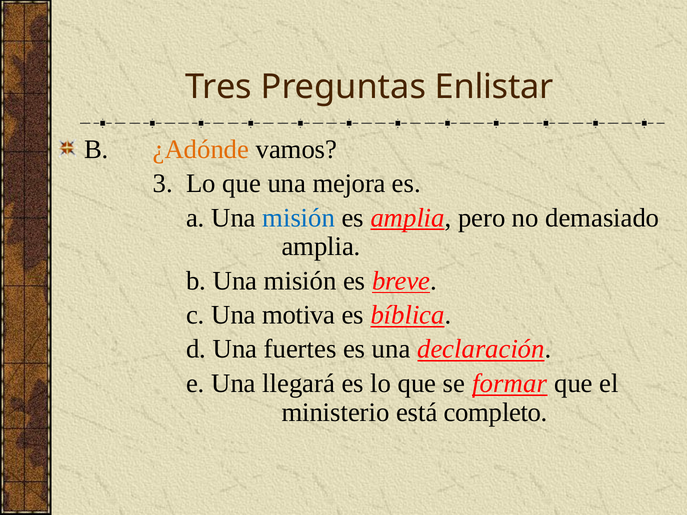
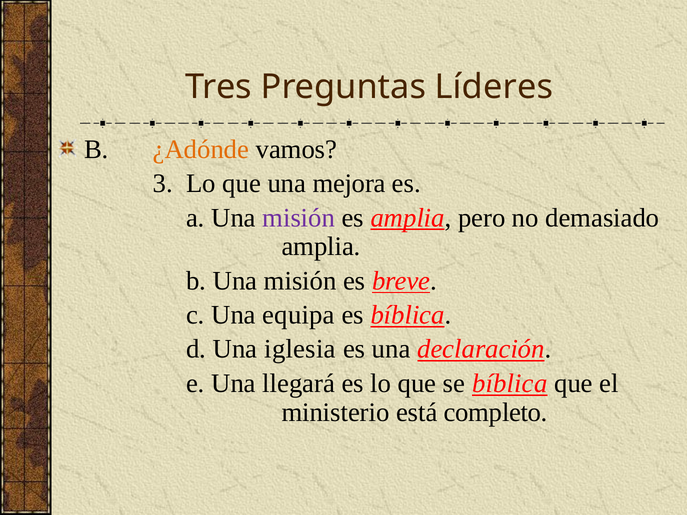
Enlistar: Enlistar -> Líderes
misión at (299, 218) colour: blue -> purple
motiva: motiva -> equipa
fuertes: fuertes -> iglesia
se formar: formar -> bíblica
